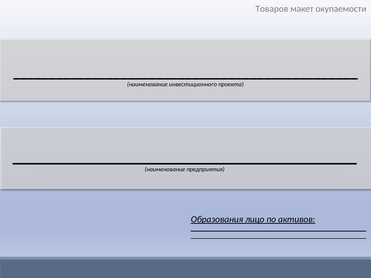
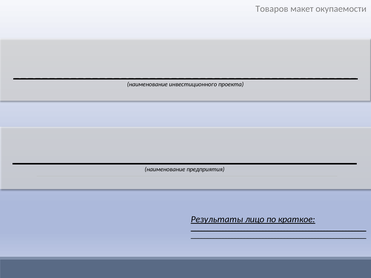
Образования: Образования -> Результаты
активов: активов -> краткое
